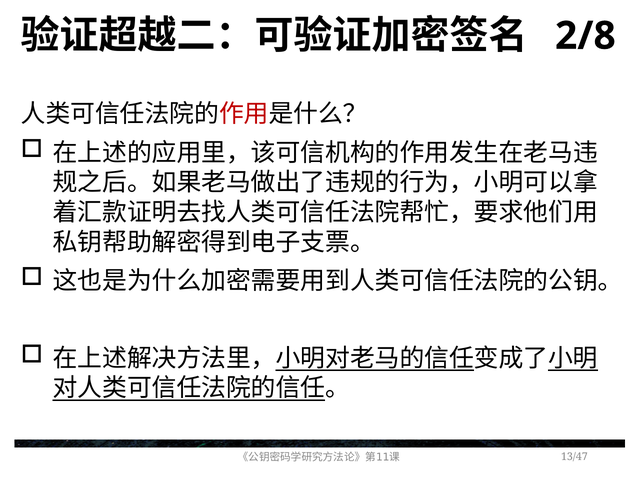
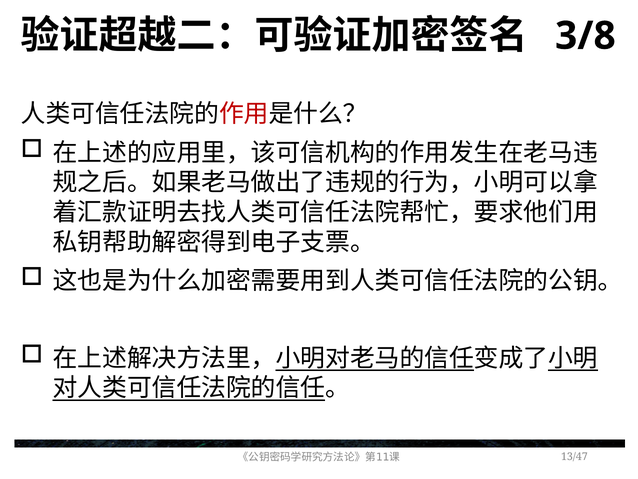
2/8: 2/8 -> 3/8
